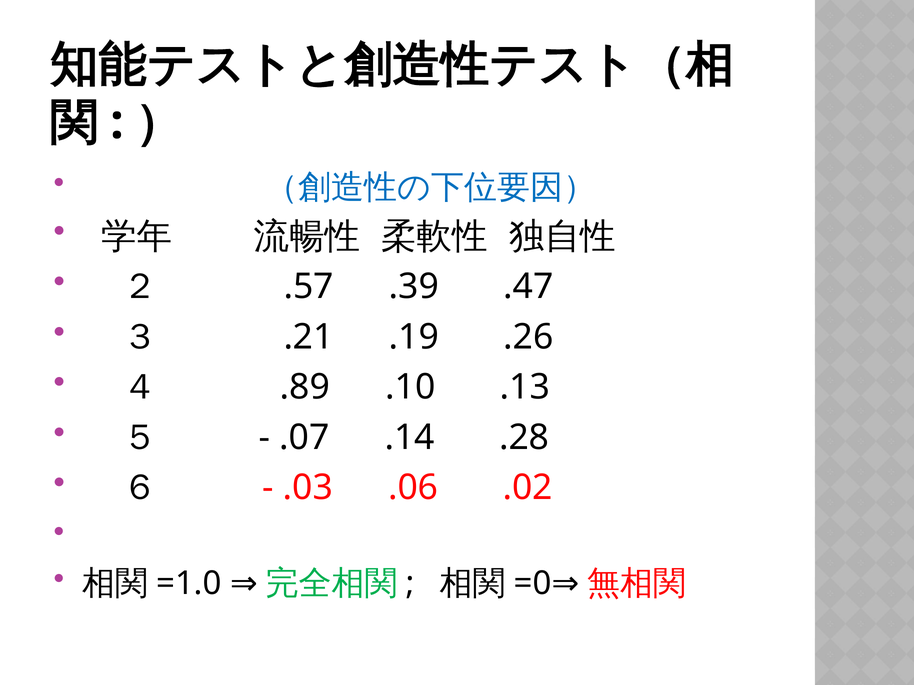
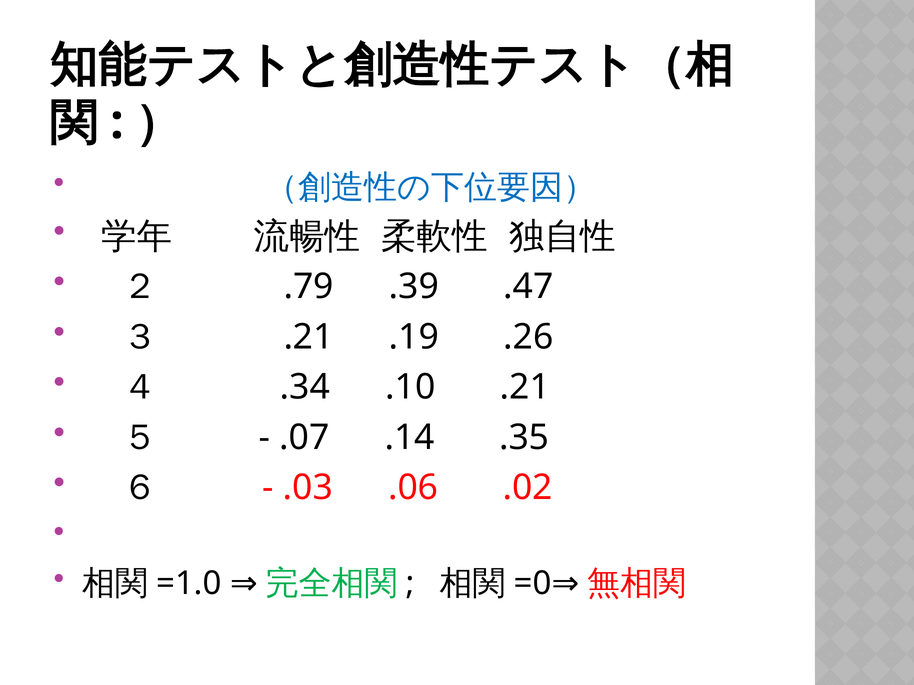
.57: .57 -> .79
.89: .89 -> .34
.10 .13: .13 -> .21
.28: .28 -> .35
